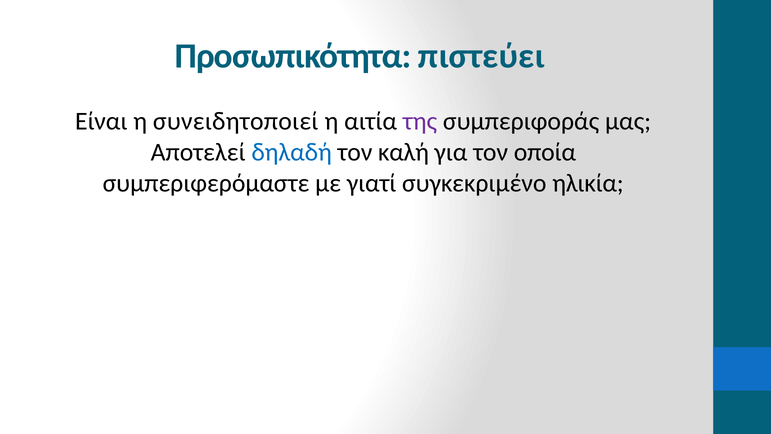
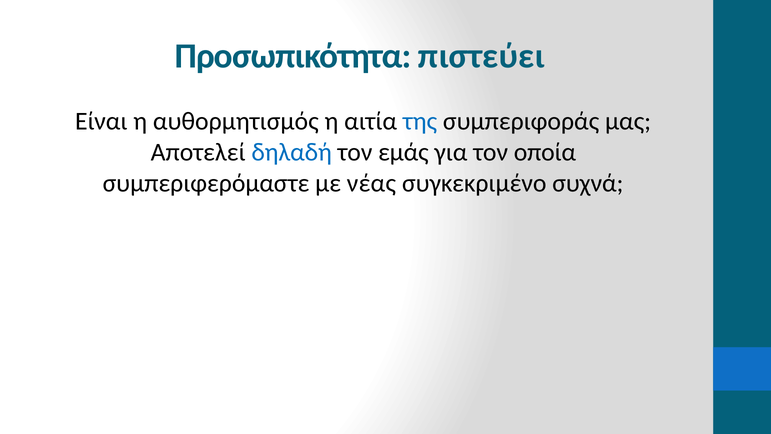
συνειδητοποιεί: συνειδητοποιεί -> αυθορμητισμός
της colour: purple -> blue
καλή: καλή -> εμάς
γιατί: γιατί -> νέας
ηλικία: ηλικία -> συχνά
